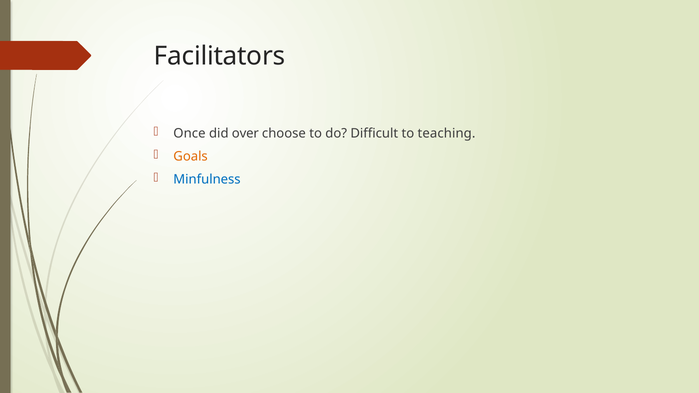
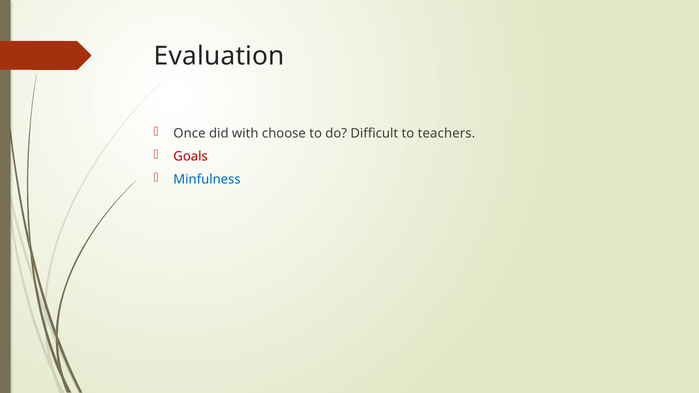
Facilitators: Facilitators -> Evaluation
over: over -> with
teaching: teaching -> teachers
Goals colour: orange -> red
